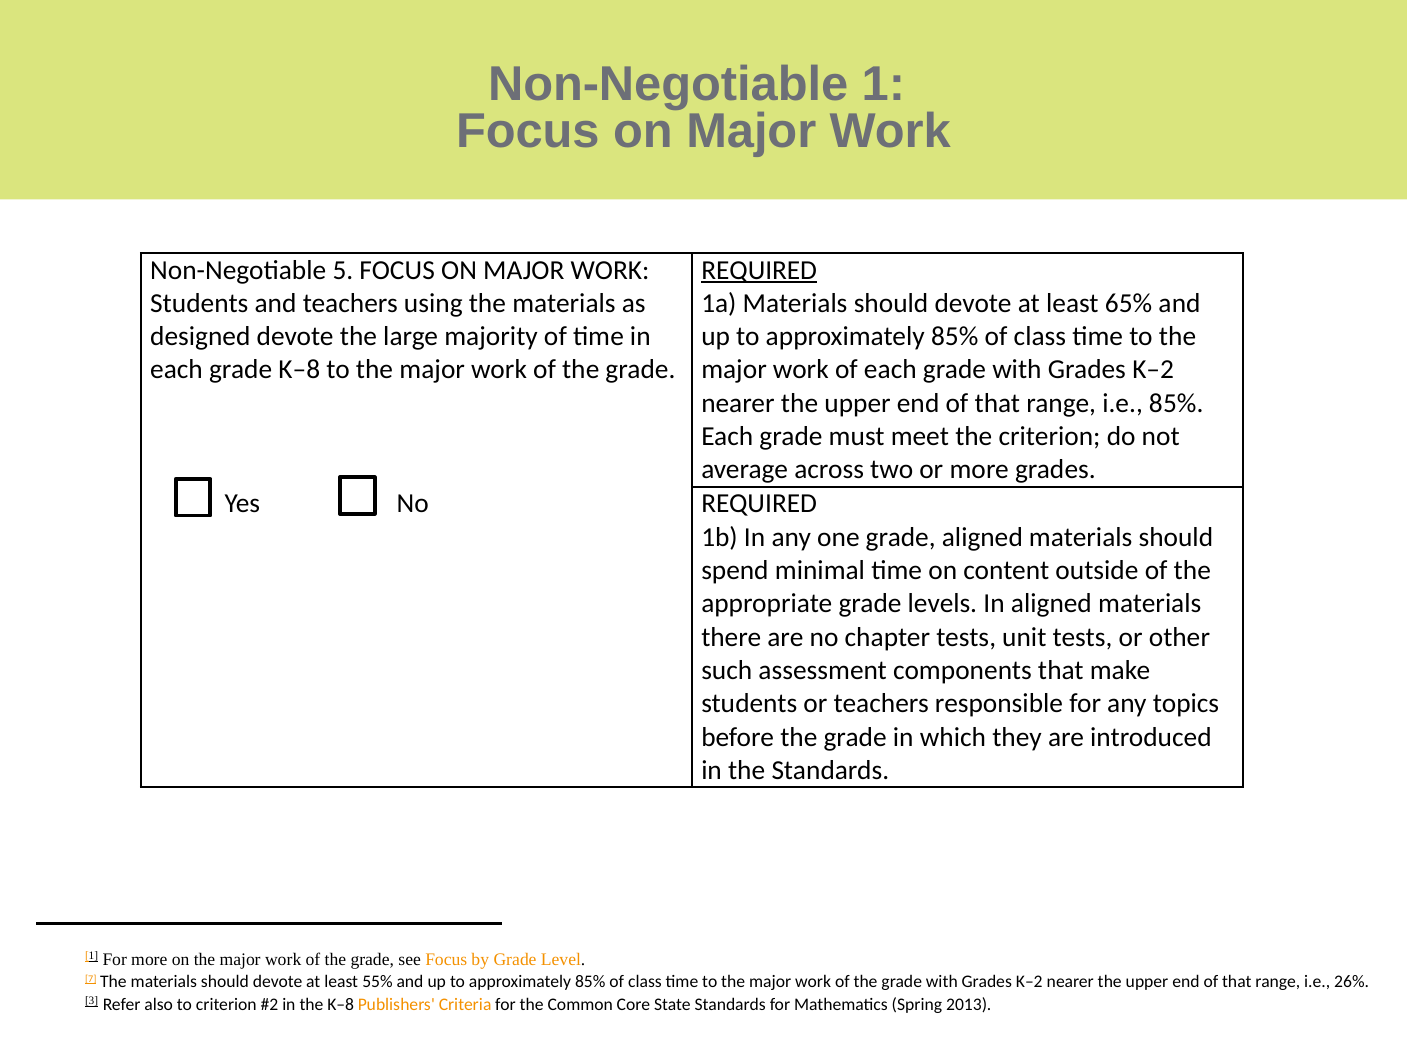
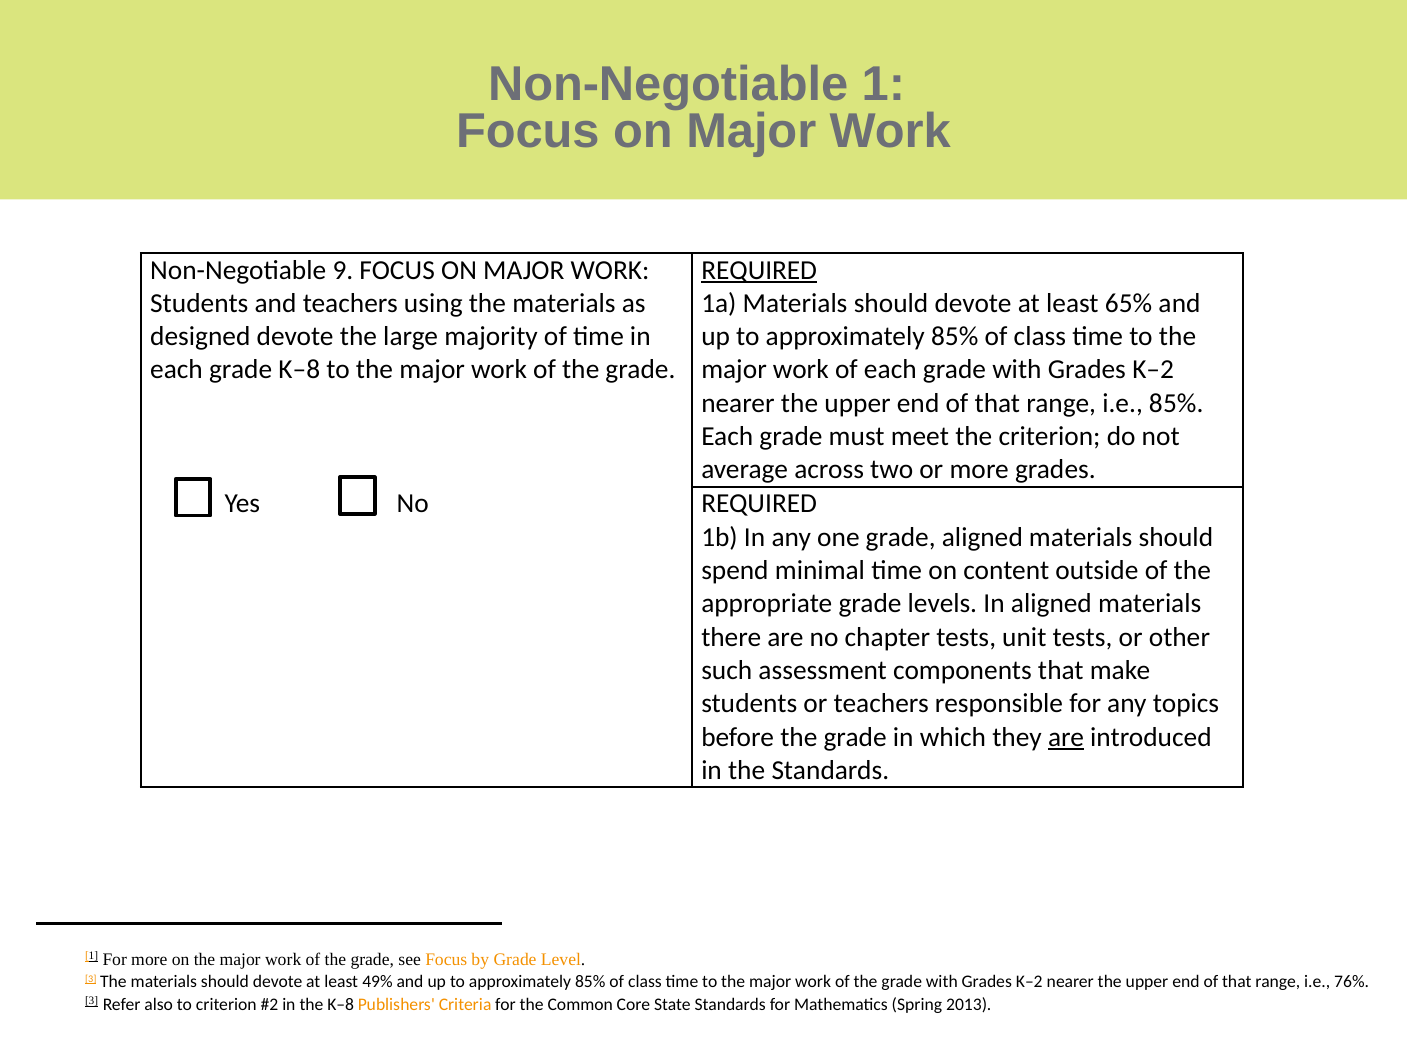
5: 5 -> 9
are at (1066, 736) underline: none -> present
7 at (91, 978): 7 -> 3
55%: 55% -> 49%
26%: 26% -> 76%
